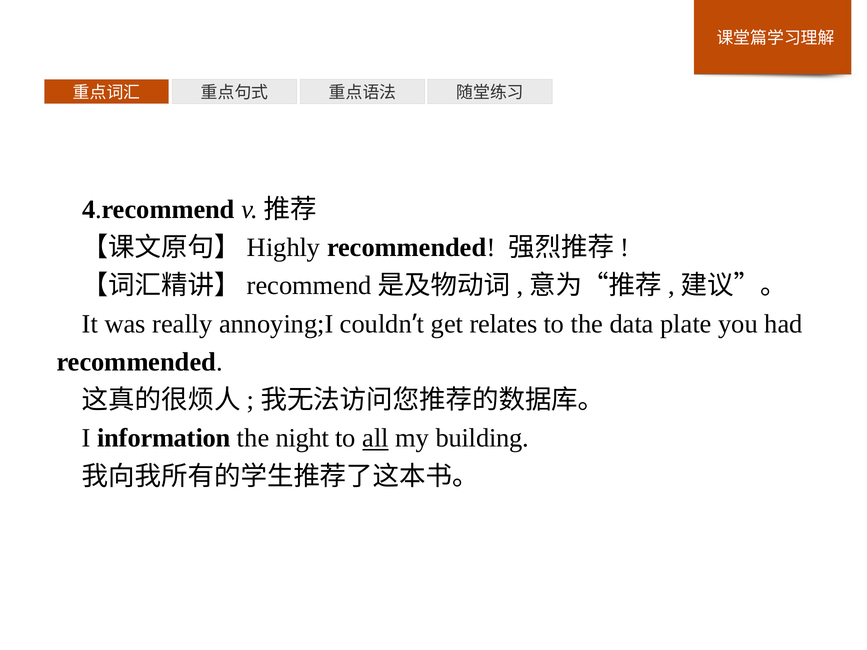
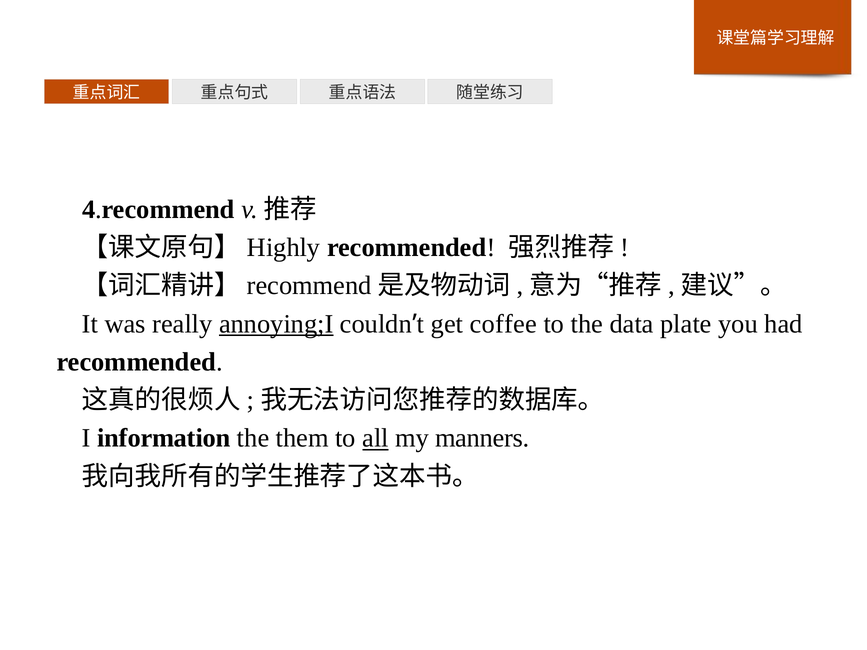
annoying;I underline: none -> present
relates: relates -> coffee
night: night -> them
building: building -> manners
